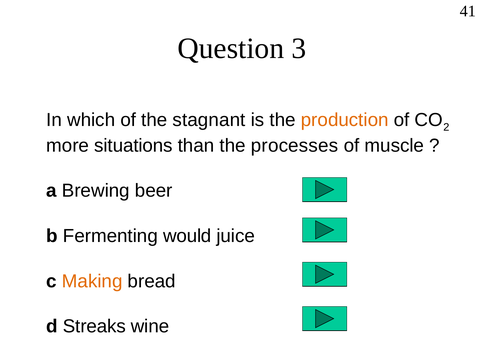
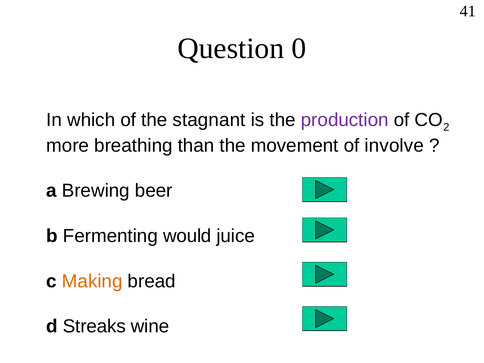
3: 3 -> 0
production colour: orange -> purple
situations: situations -> breathing
processes: processes -> movement
muscle: muscle -> involve
